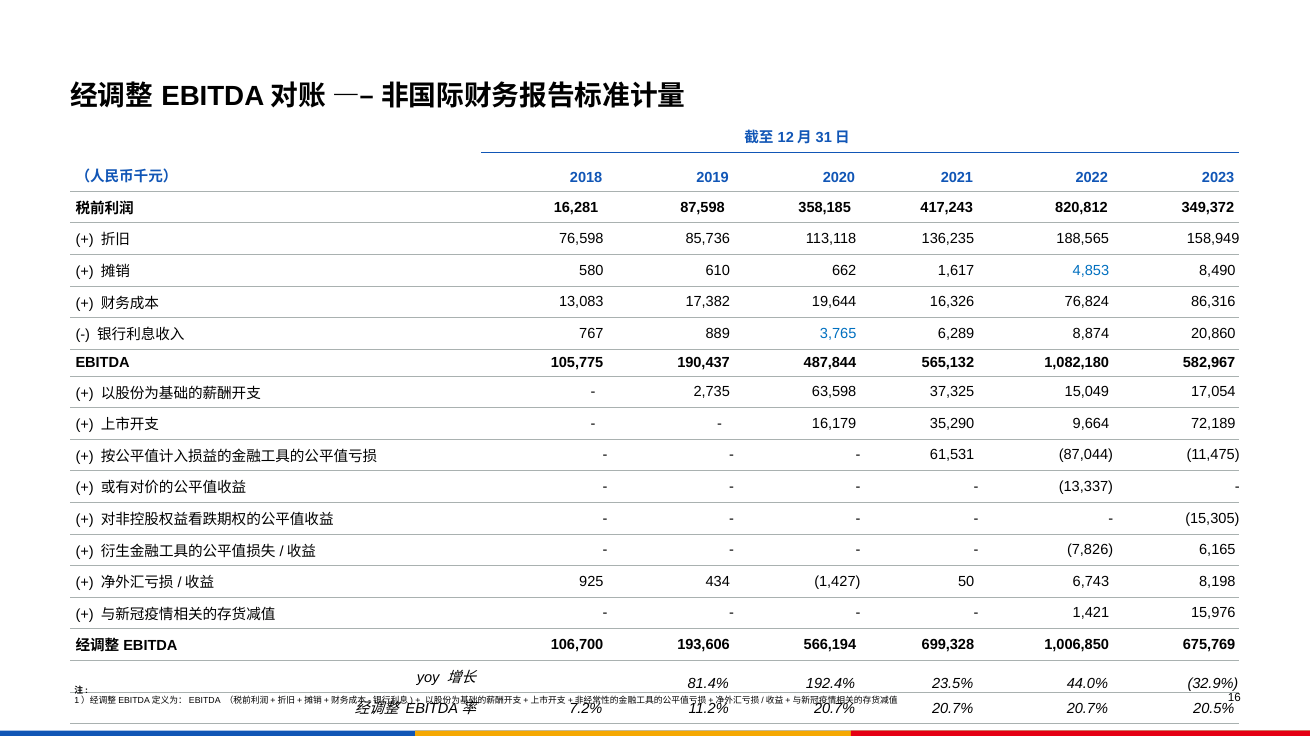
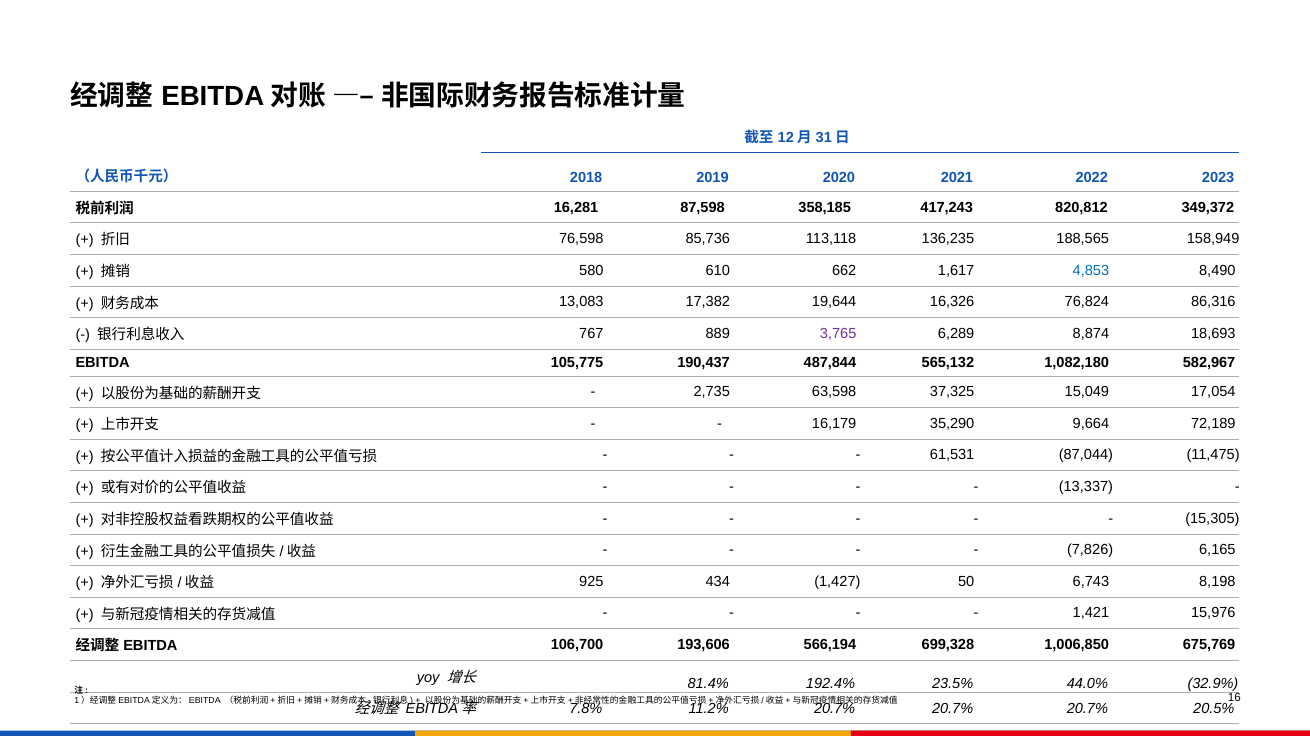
3,765 colour: blue -> purple
20,860: 20,860 -> 18,693
7.2%: 7.2% -> 7.8%
